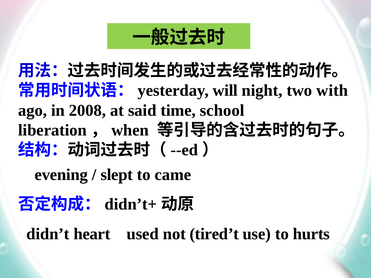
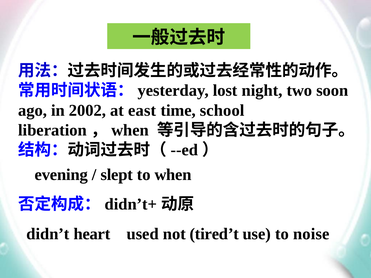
will: will -> lost
with: with -> soon
2008: 2008 -> 2002
said: said -> east
to came: came -> when
hurts: hurts -> noise
